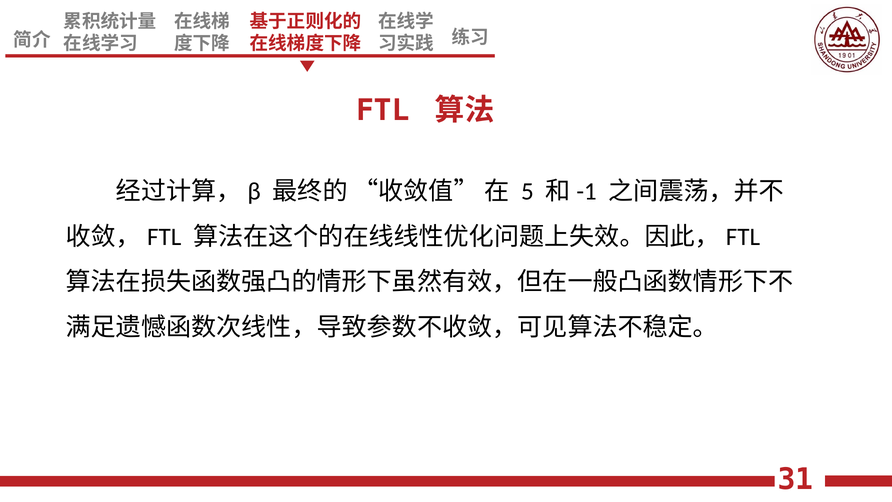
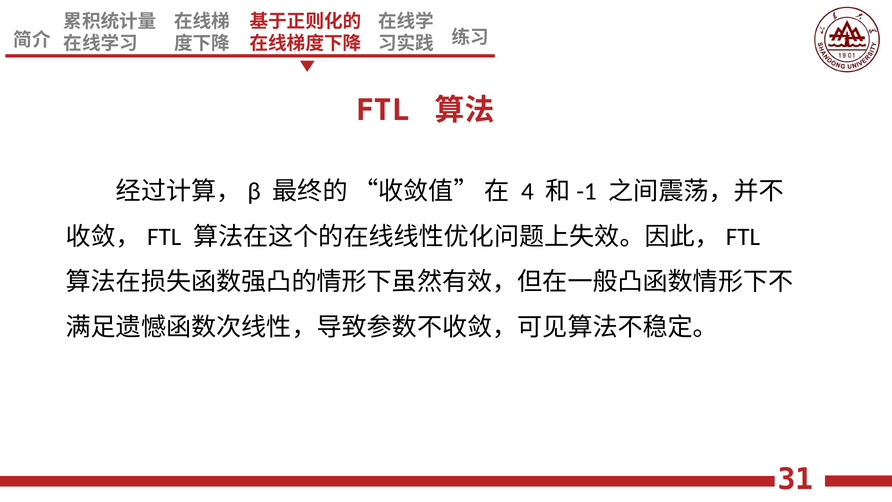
5: 5 -> 4
